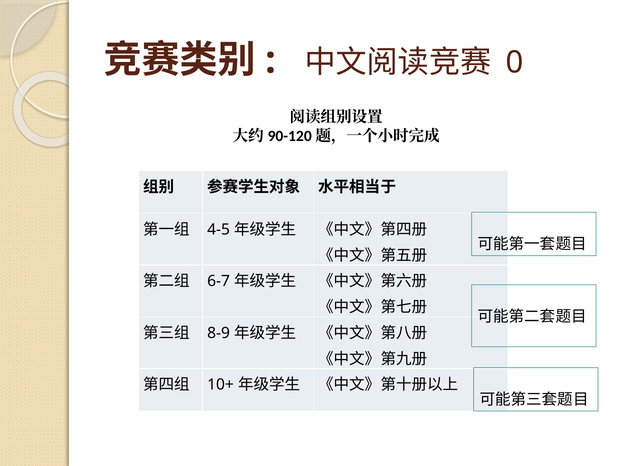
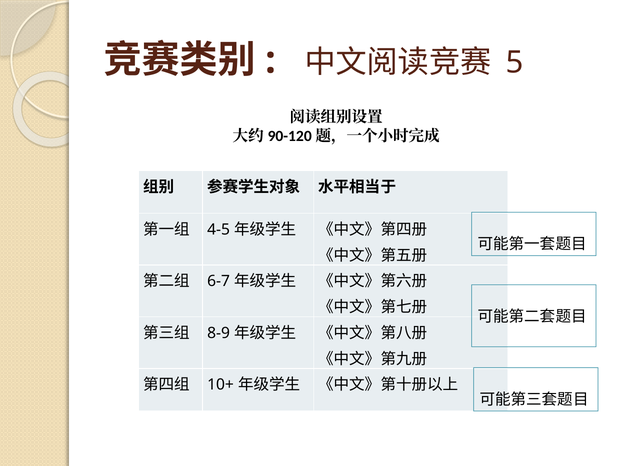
0: 0 -> 5
